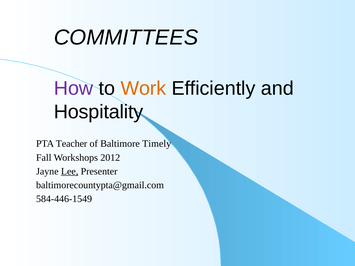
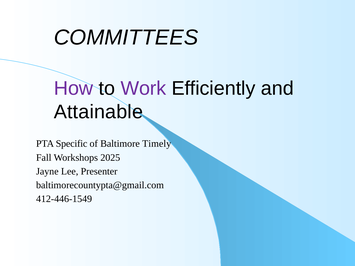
Work colour: orange -> purple
Hospitality: Hospitality -> Attainable
Teacher: Teacher -> Specific
2012: 2012 -> 2025
Lee underline: present -> none
584-446-1549: 584-446-1549 -> 412-446-1549
